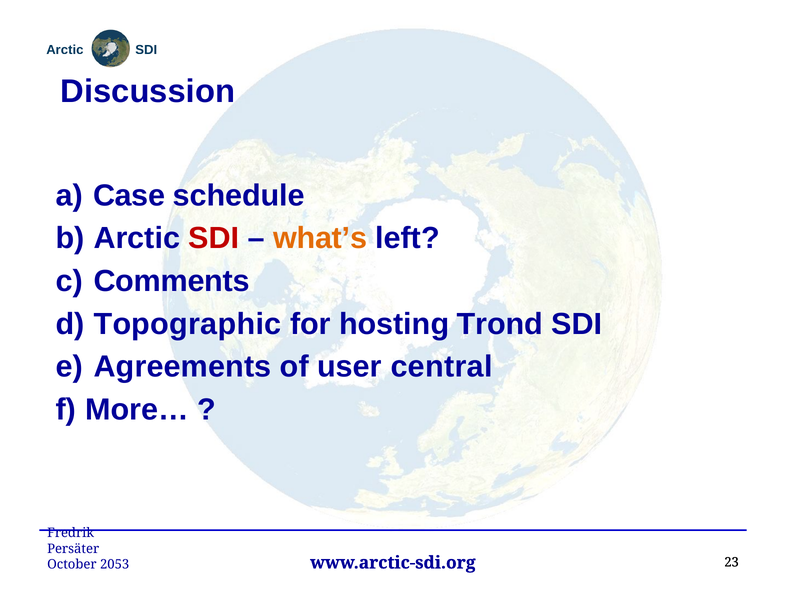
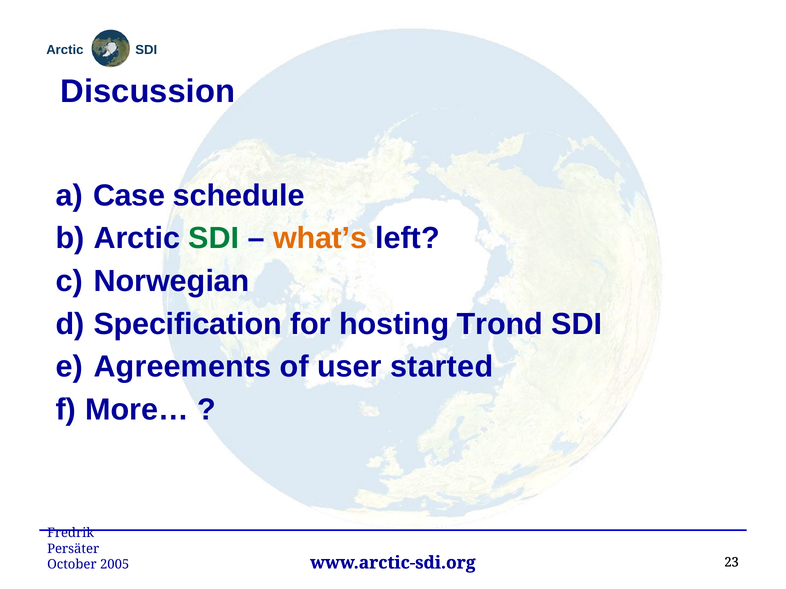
SDI at (214, 239) colour: red -> green
Comments: Comments -> Norwegian
Topographic: Topographic -> Specification
central: central -> started
2053: 2053 -> 2005
